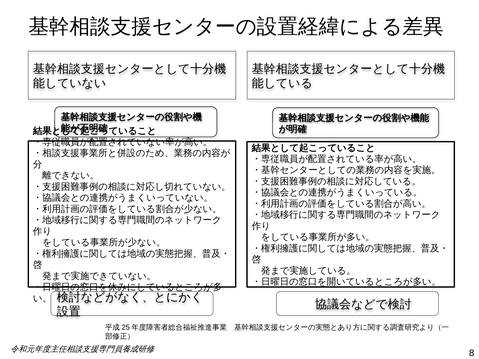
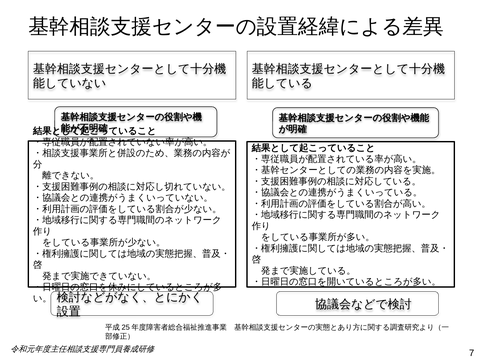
8: 8 -> 7
